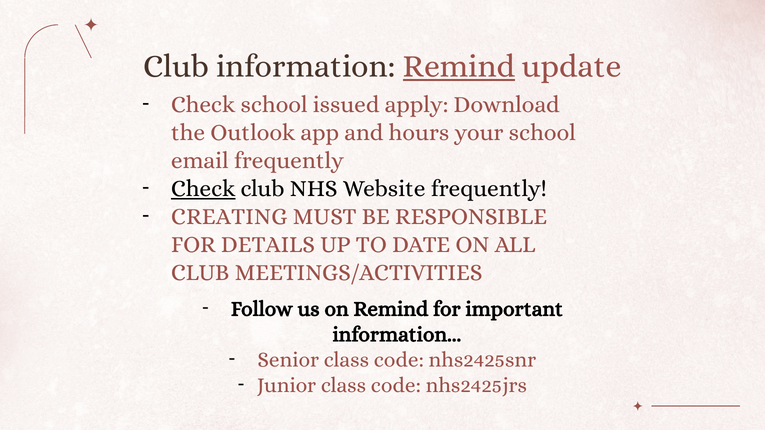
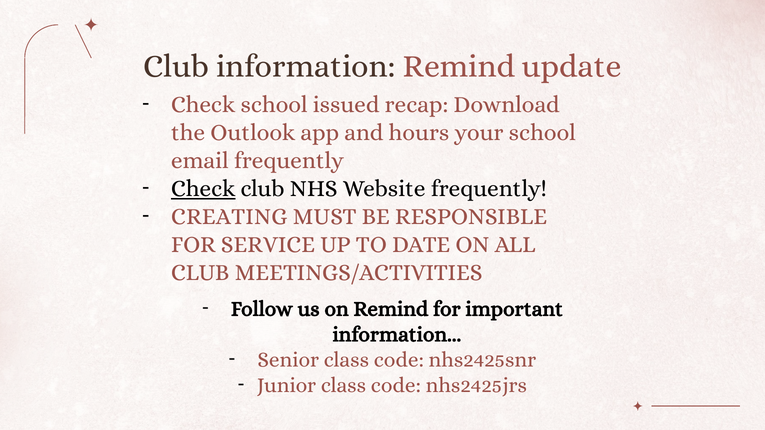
Remind at (459, 66) underline: present -> none
apply: apply -> recap
DETAILS: DETAILS -> SERVICE
